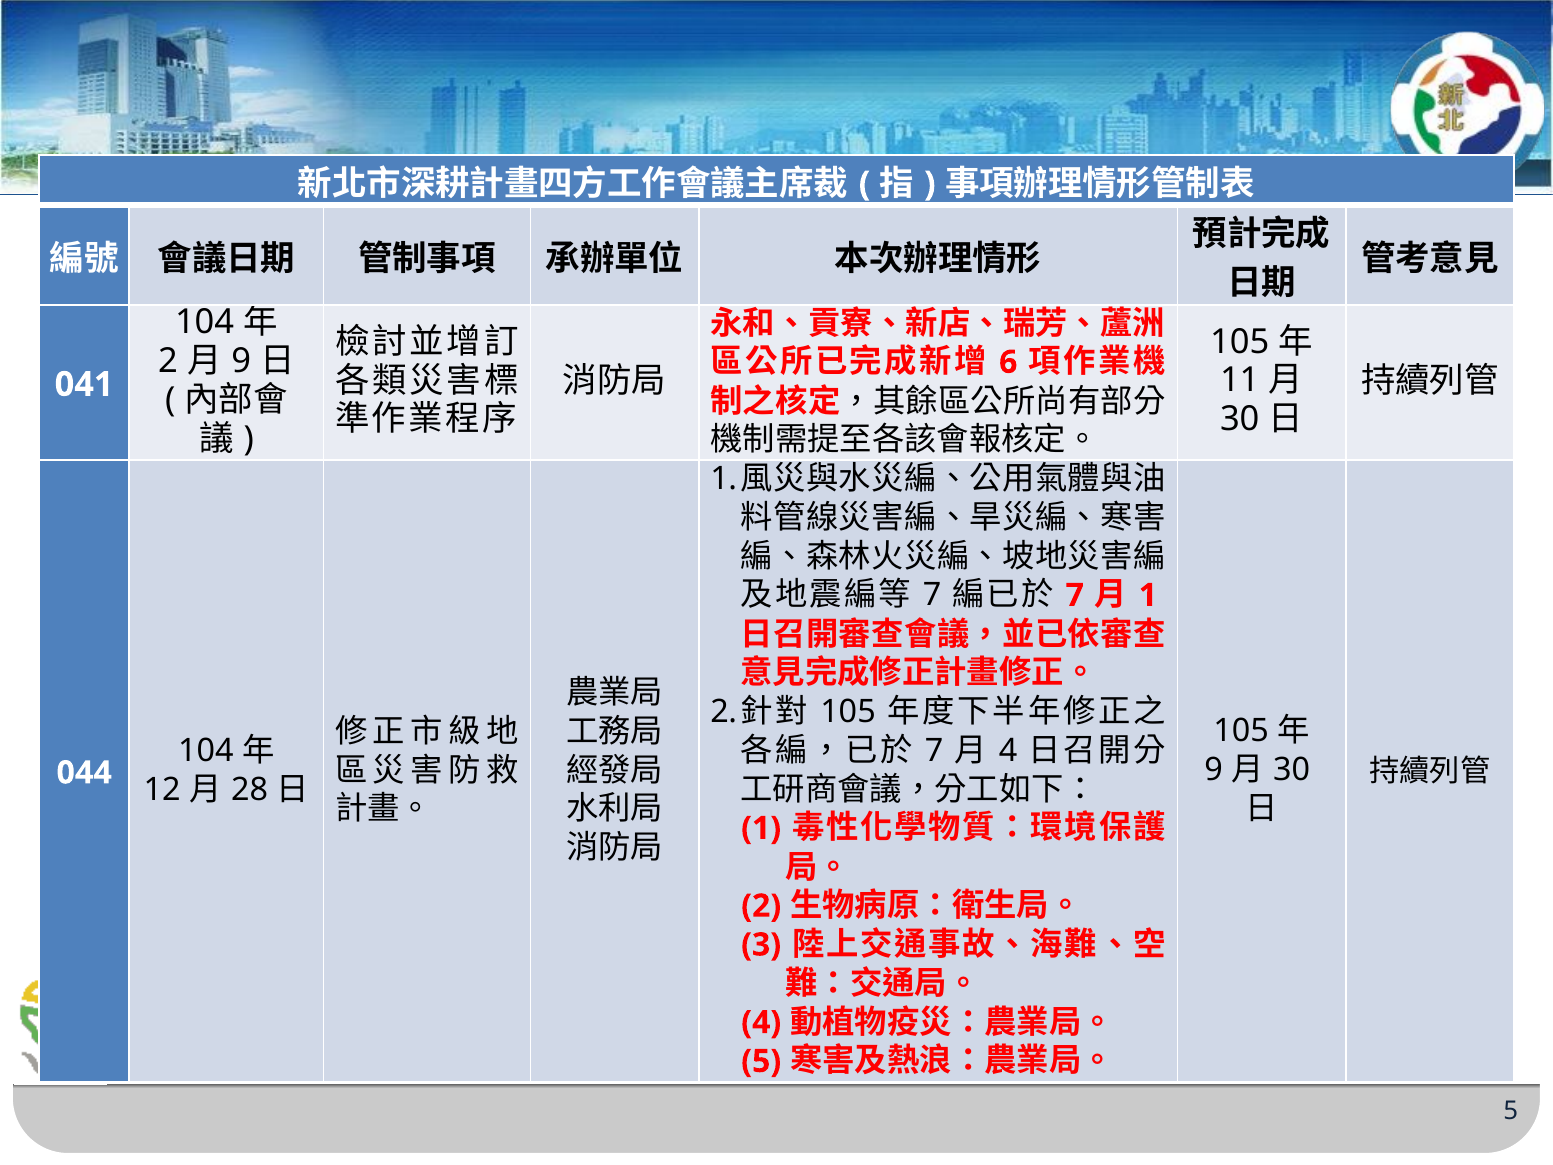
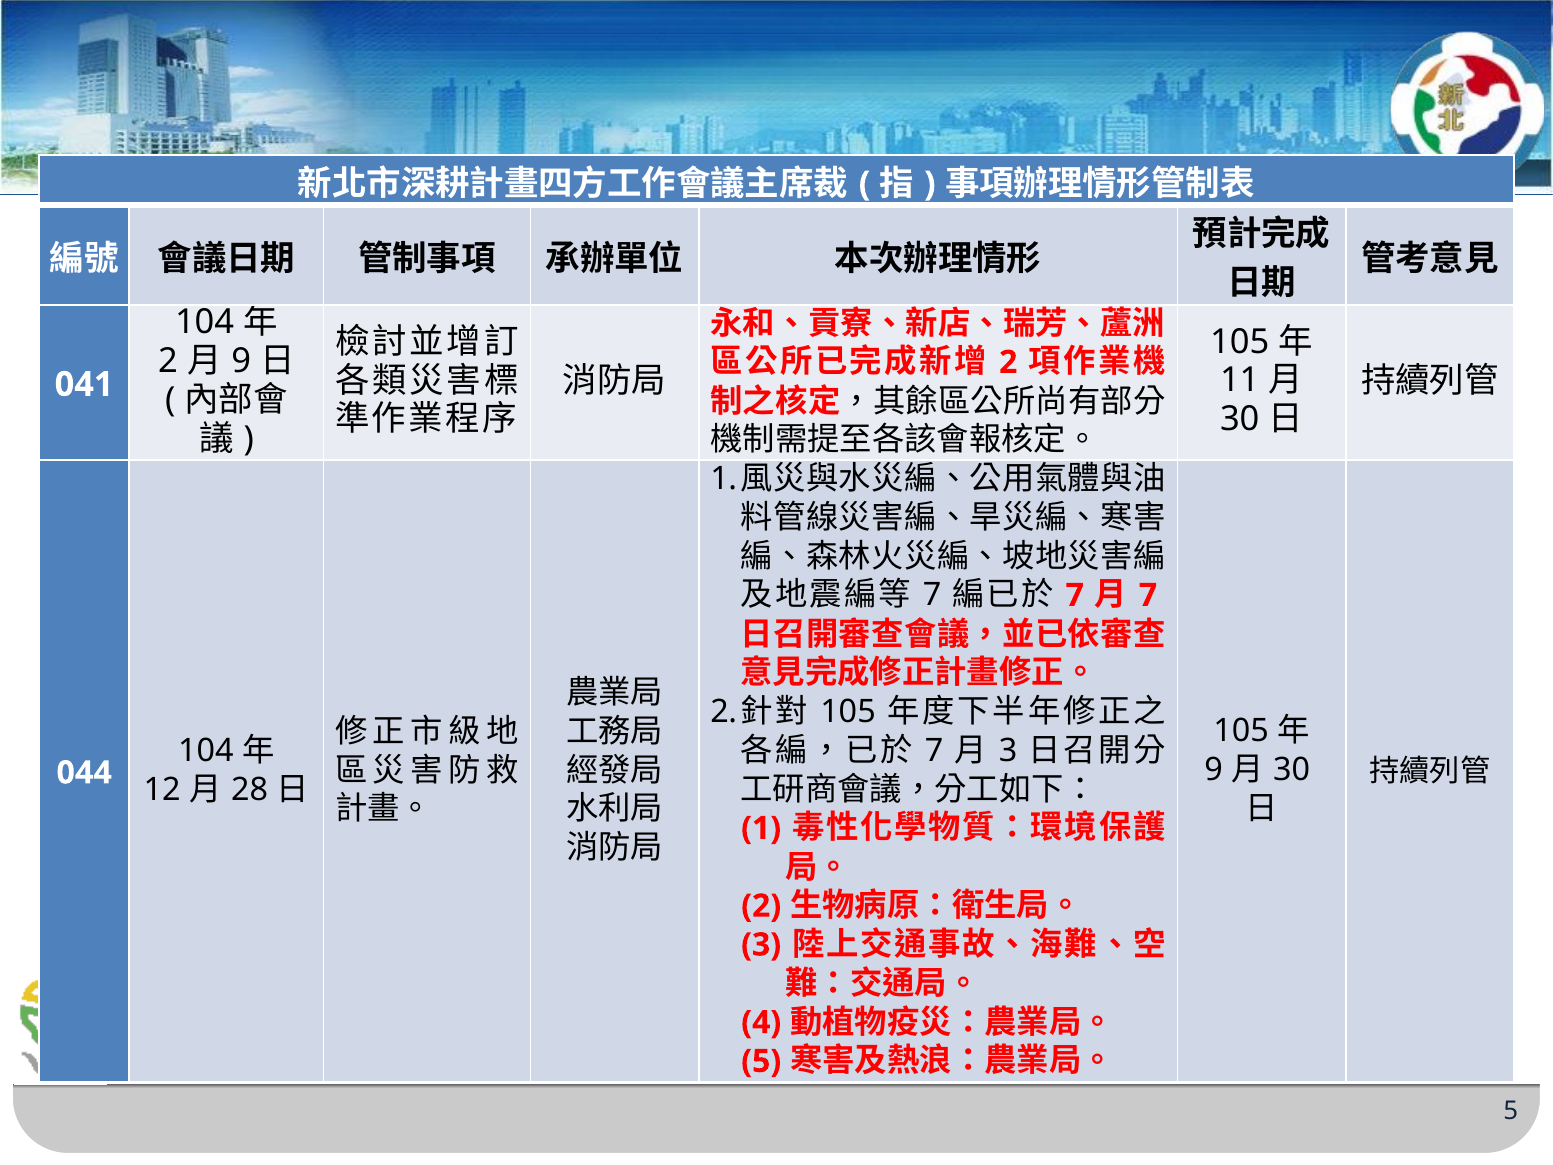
6 at (1008, 362): 6 -> 2
1 at (1148, 595): 1 -> 7
4 at (1008, 750): 4 -> 3
